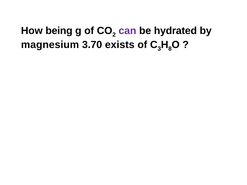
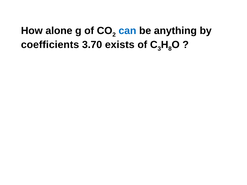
being: being -> alone
can colour: purple -> blue
hydrated: hydrated -> anything
magnesium: magnesium -> coefficients
